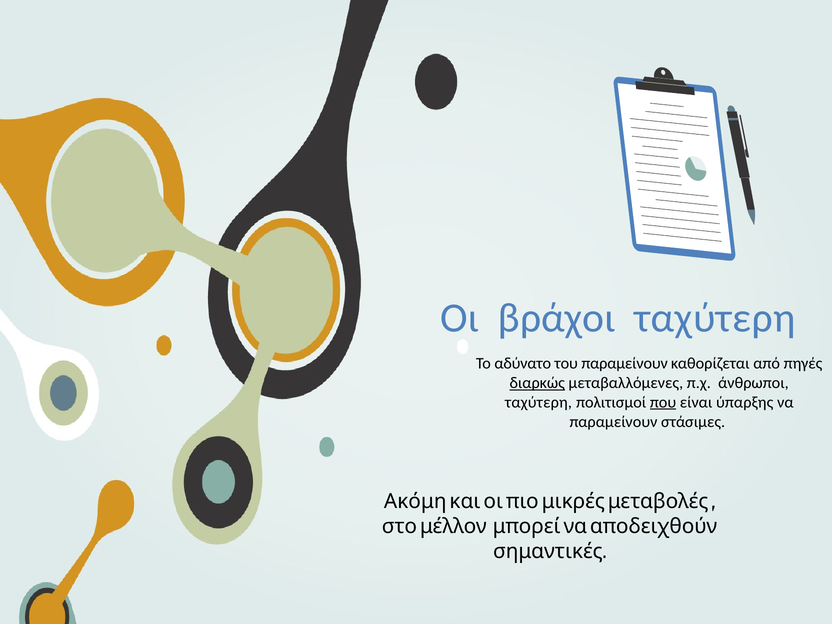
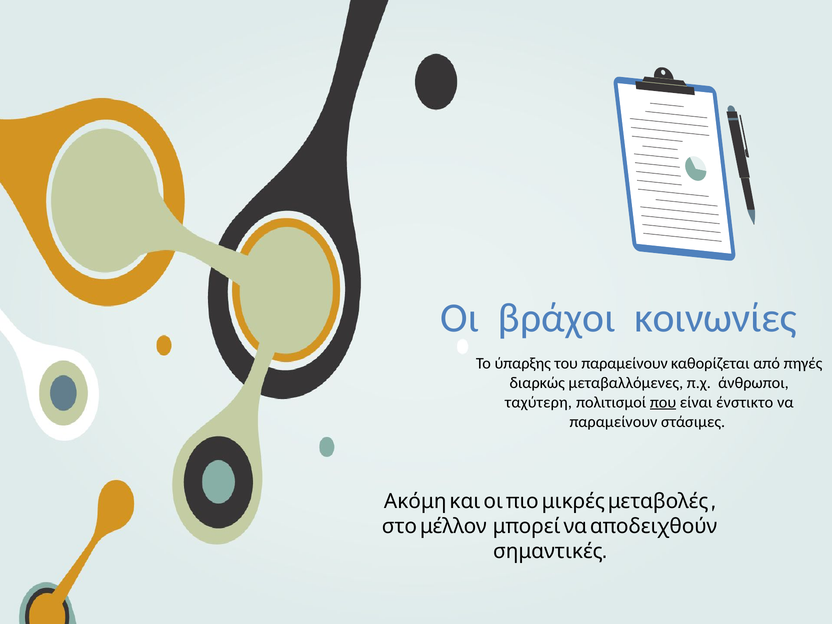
βράχοι ταχύτερη: ταχύτερη -> κοινωνίες
αδύνατο: αδύνατο -> ύπαρξης
διαρκώς underline: present -> none
ύπαρξης: ύπαρξης -> ένστικτο
